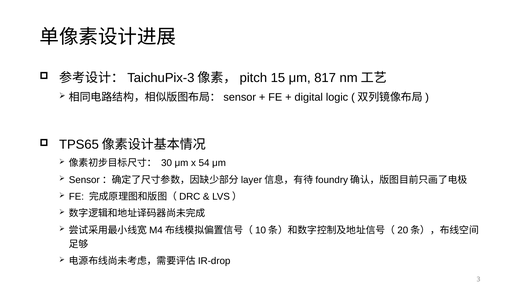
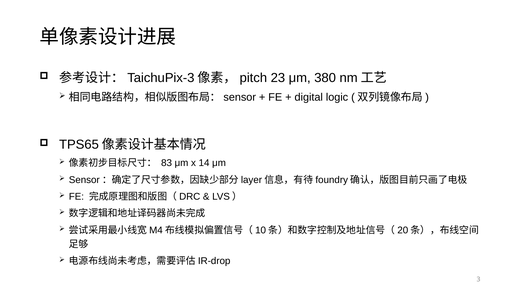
15: 15 -> 23
817: 817 -> 380
30: 30 -> 83
54: 54 -> 14
